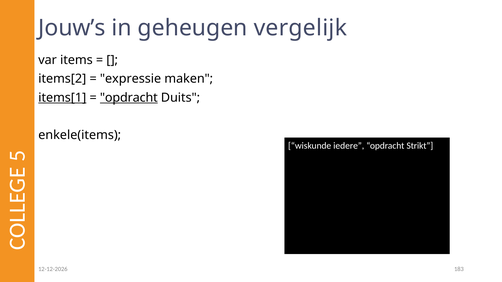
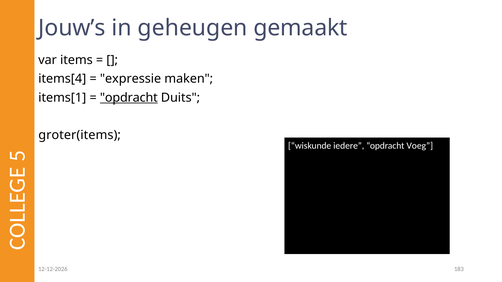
vergelijk: vergelijk -> gemaakt
items[2: items[2 -> items[4
items[1 underline: present -> none
enkele(items: enkele(items -> groter(items
Strikt: Strikt -> Voeg
